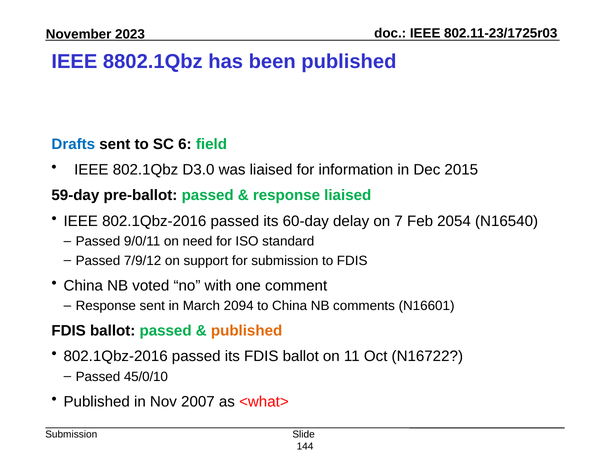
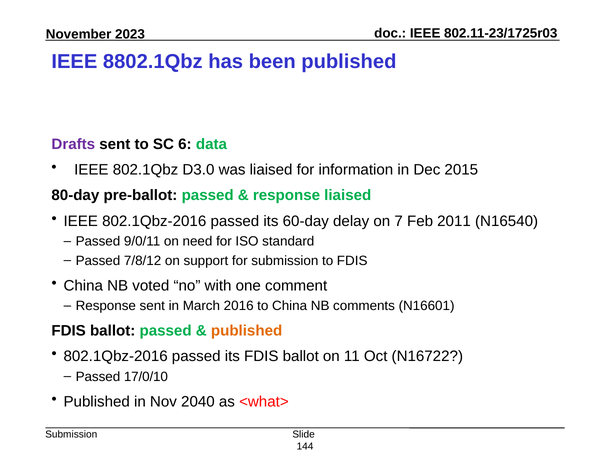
Drafts colour: blue -> purple
field: field -> data
59-day: 59-day -> 80-day
2054: 2054 -> 2011
7/9/12: 7/9/12 -> 7/8/12
2094: 2094 -> 2016
45/0/10: 45/0/10 -> 17/0/10
2007: 2007 -> 2040
